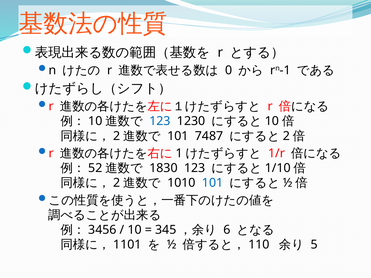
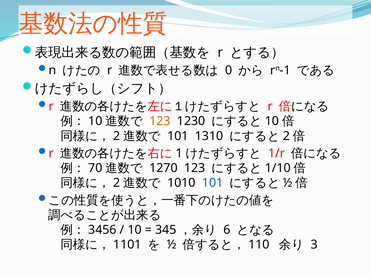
123 at (160, 121) colour: blue -> orange
7487: 7487 -> 1310
52: 52 -> 70
1830: 1830 -> 1270
5: 5 -> 3
